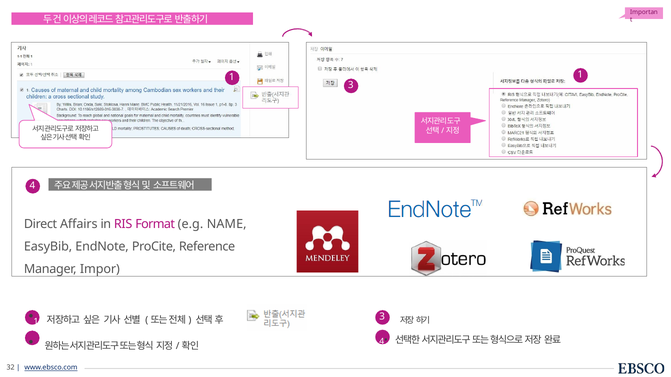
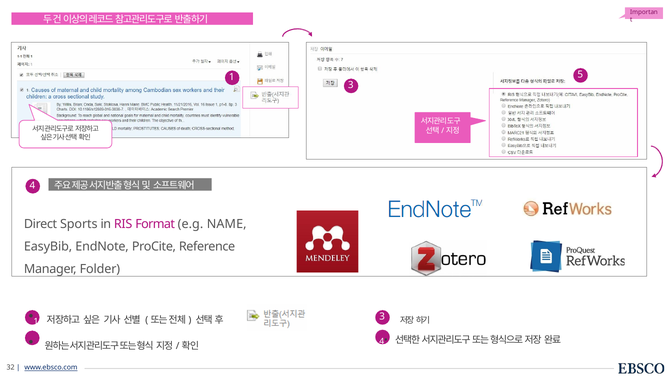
1 1: 1 -> 5
Affairs: Affairs -> Sports
Impor: Impor -> Folder
